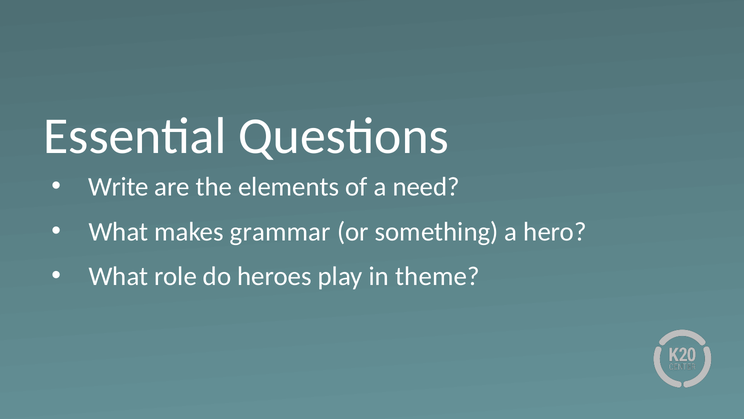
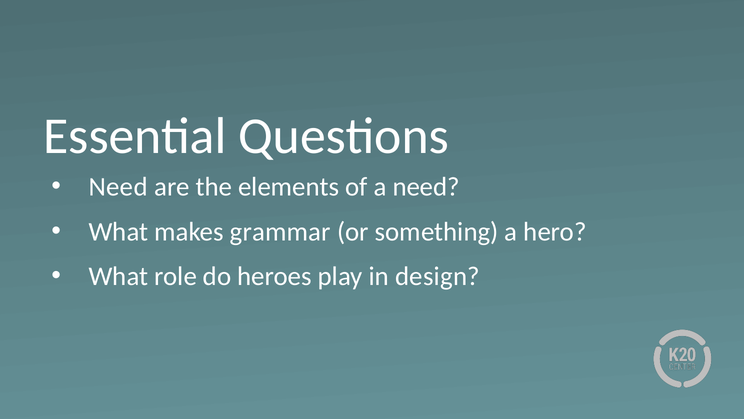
Write at (118, 187): Write -> Need
theme: theme -> design
